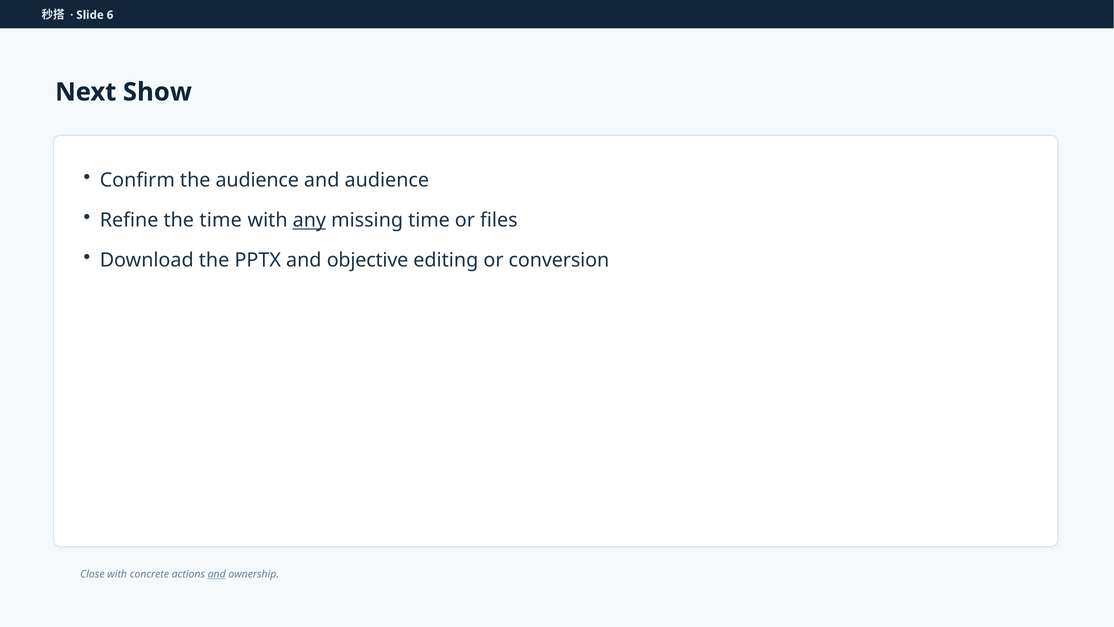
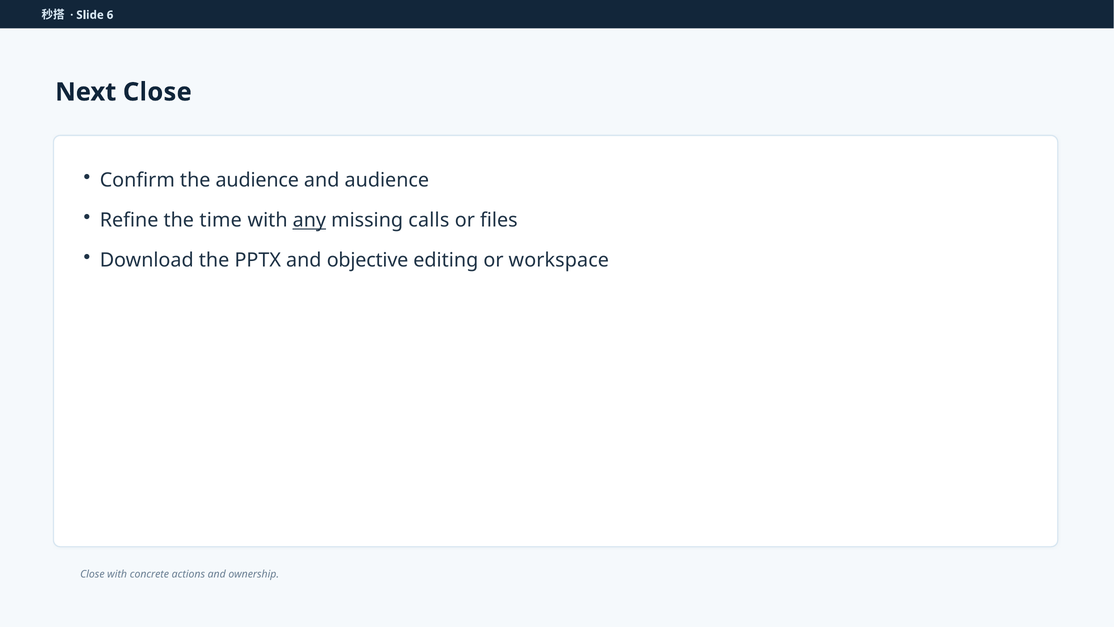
Next Show: Show -> Close
missing time: time -> calls
conversion: conversion -> workspace
and at (217, 574) underline: present -> none
